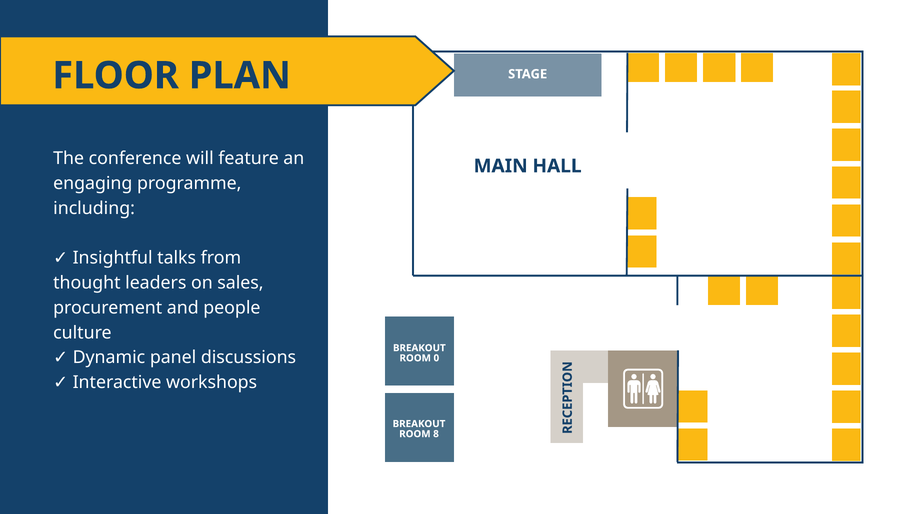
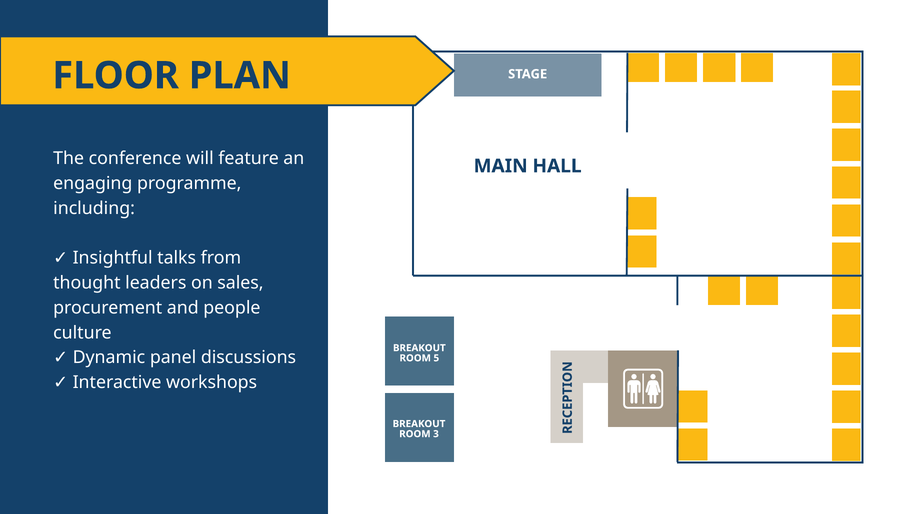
0: 0 -> 5
8: 8 -> 3
